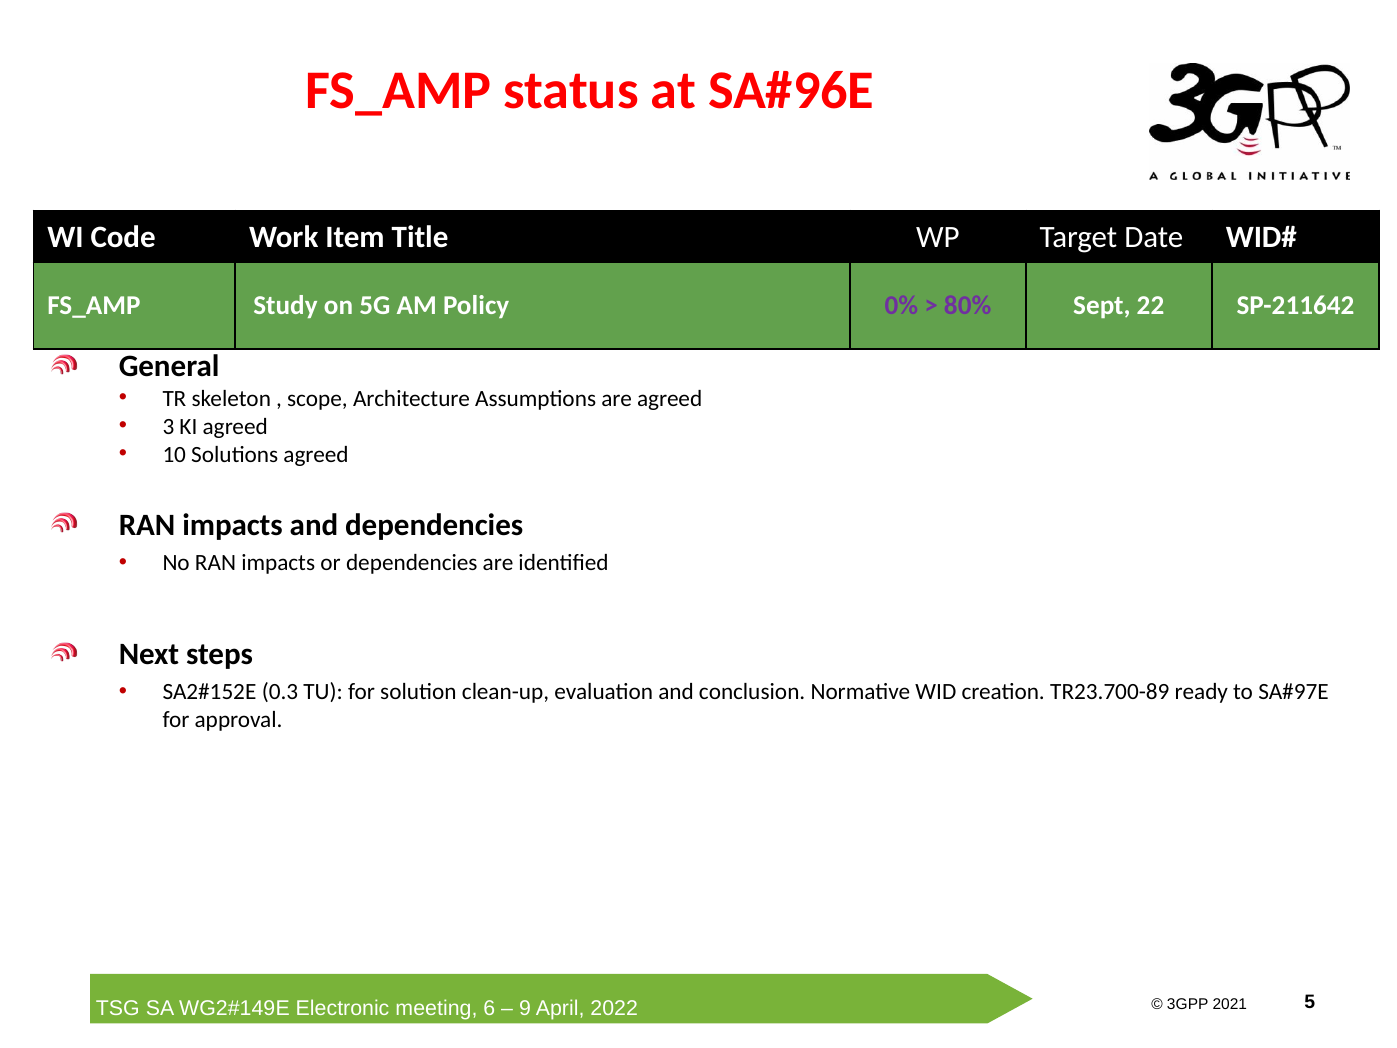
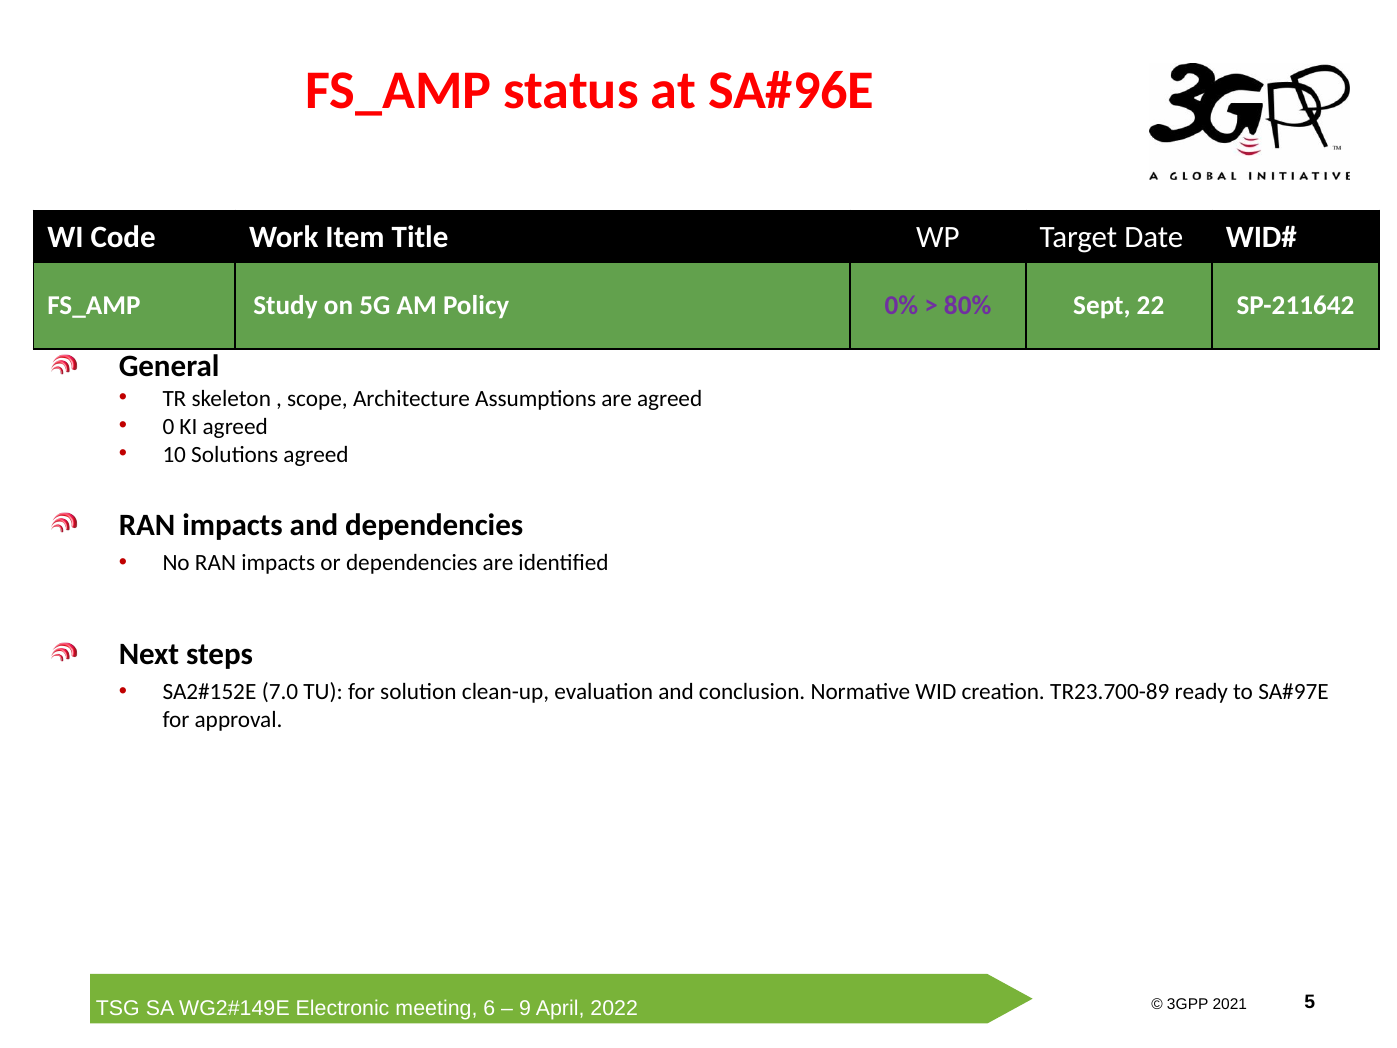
3: 3 -> 0
0.3: 0.3 -> 7.0
